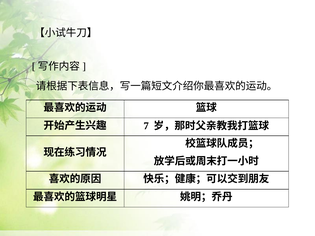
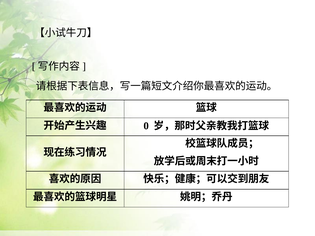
7: 7 -> 0
